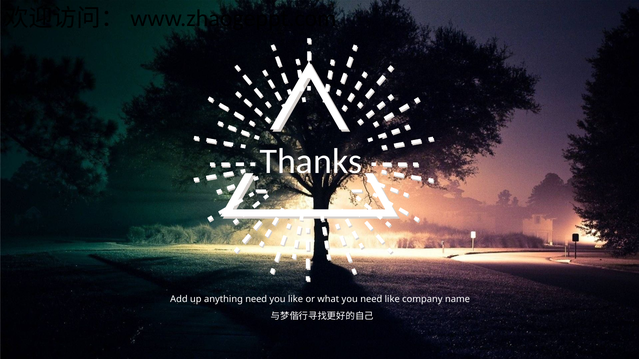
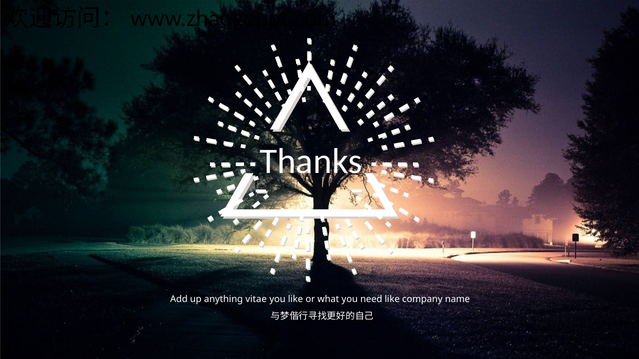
anything need: need -> vitae
